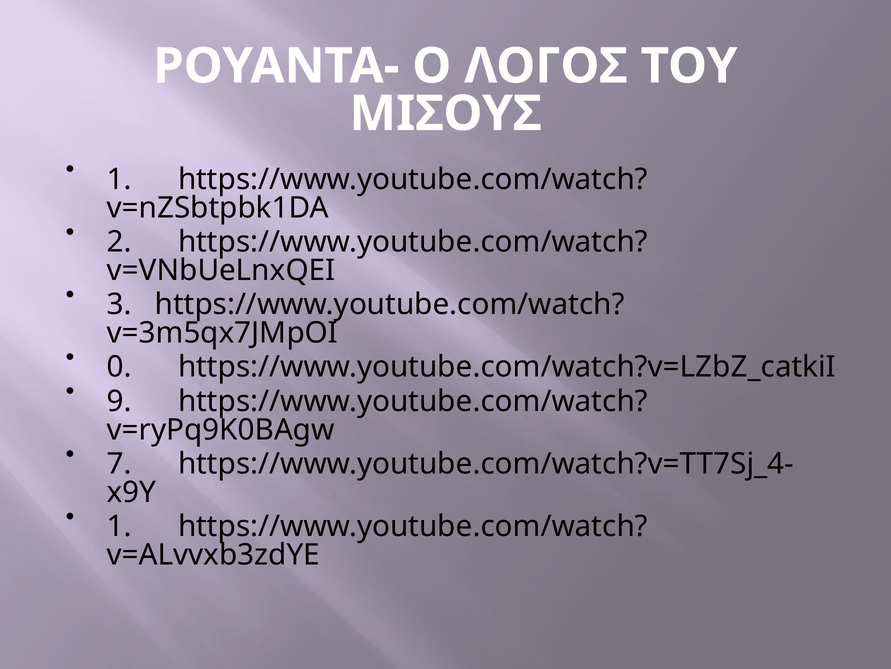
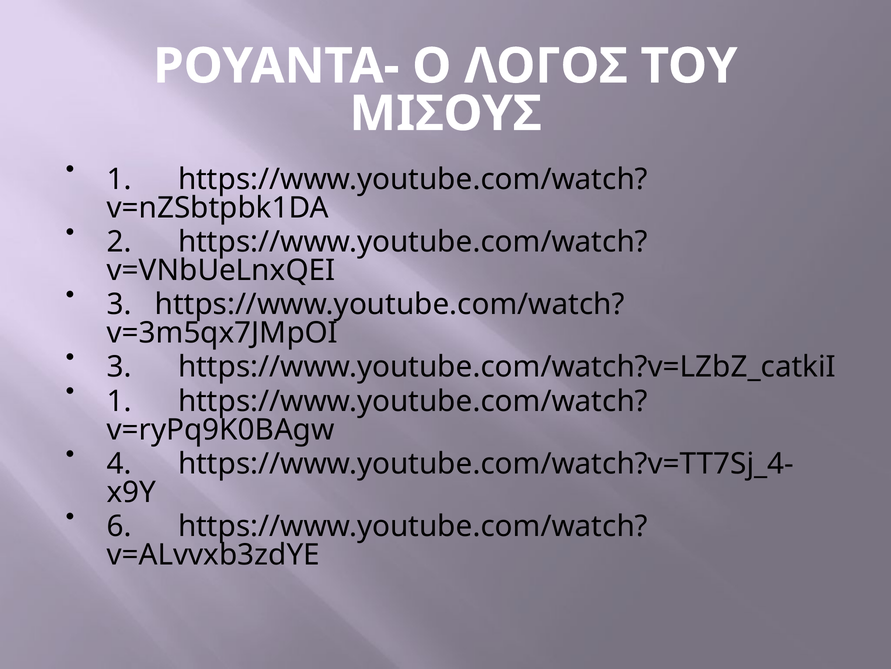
0 at (119, 367): 0 -> 3
9 at (119, 401): 9 -> 1
7: 7 -> 4
1 at (119, 526): 1 -> 6
